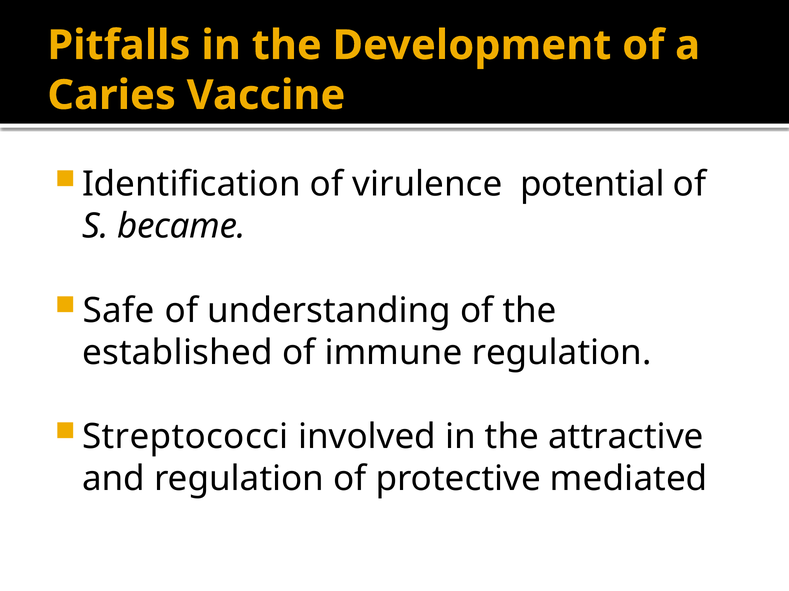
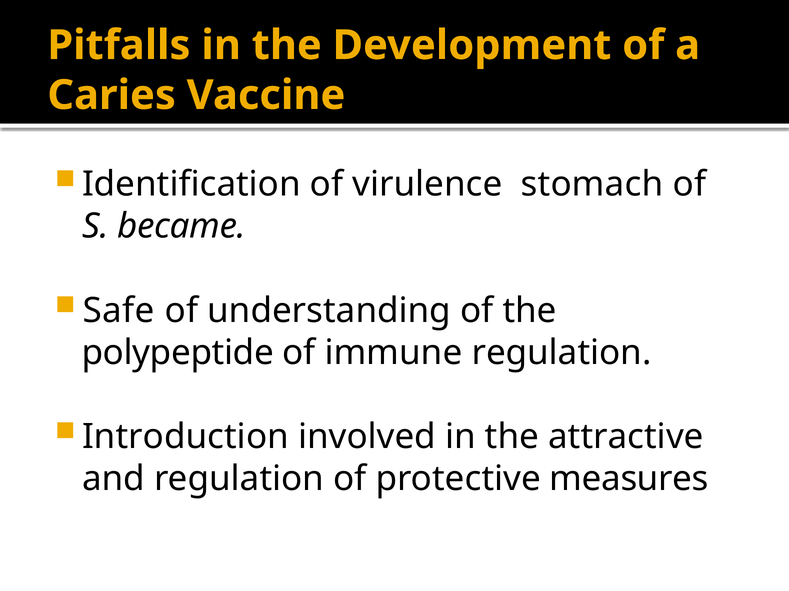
potential: potential -> stomach
established: established -> polypeptide
Streptococci: Streptococci -> Introduction
mediated: mediated -> measures
